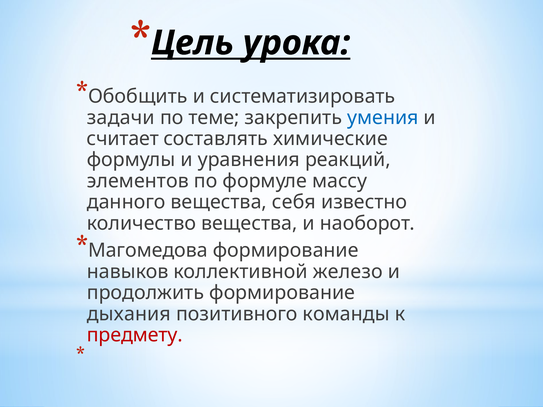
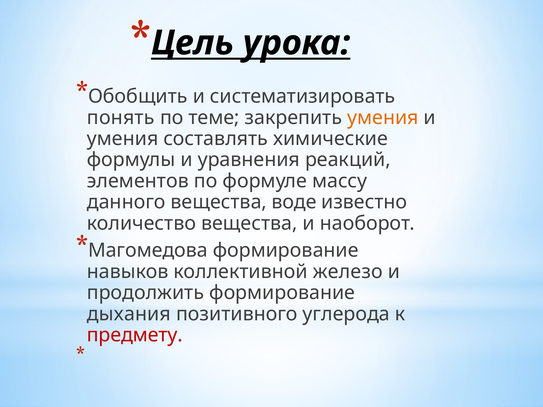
задачи: задачи -> понять
умения at (383, 118) colour: blue -> orange
считает at (123, 139): считает -> умения
себя: себя -> воде
команды: команды -> углерода
